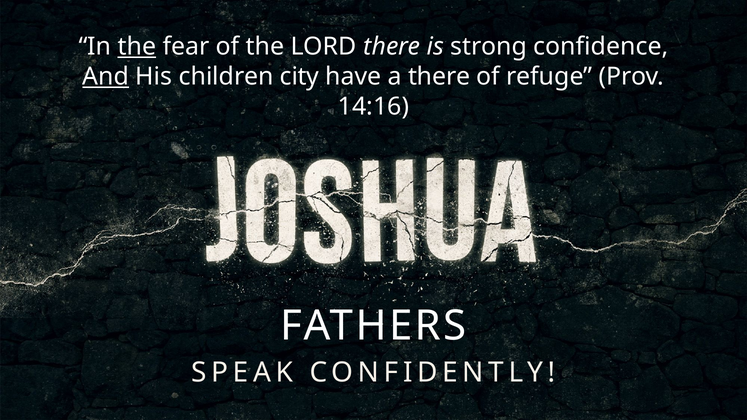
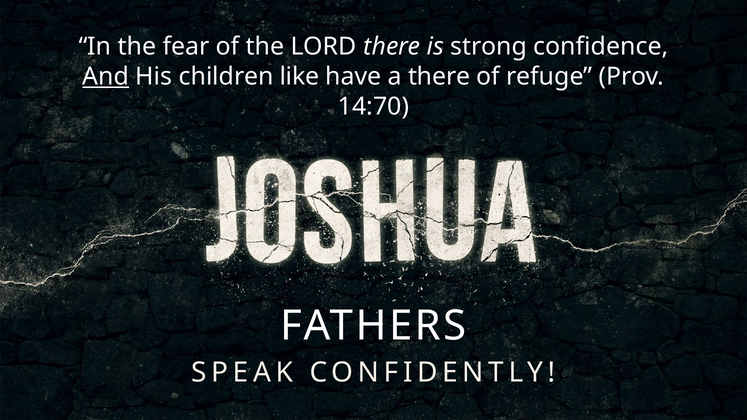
the at (137, 47) underline: present -> none
city: city -> like
14:16: 14:16 -> 14:70
